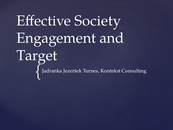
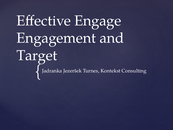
Society: Society -> Engage
